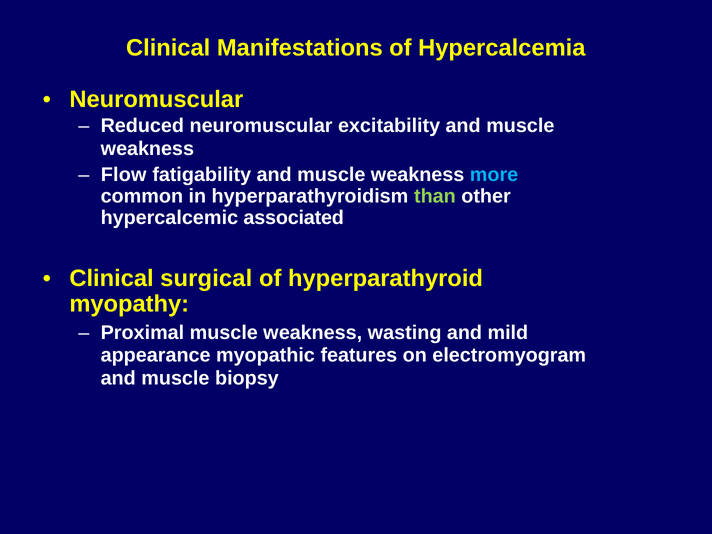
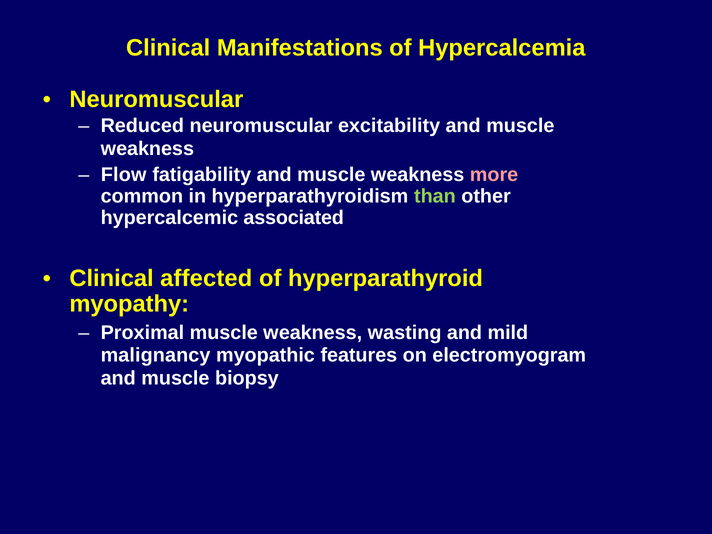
more colour: light blue -> pink
surgical: surgical -> affected
appearance: appearance -> malignancy
